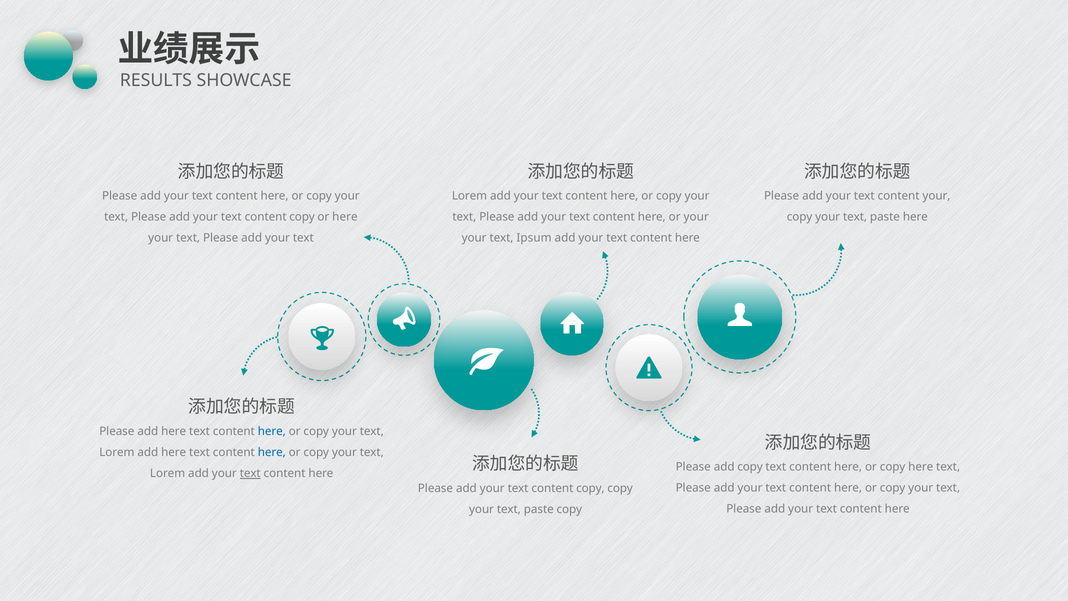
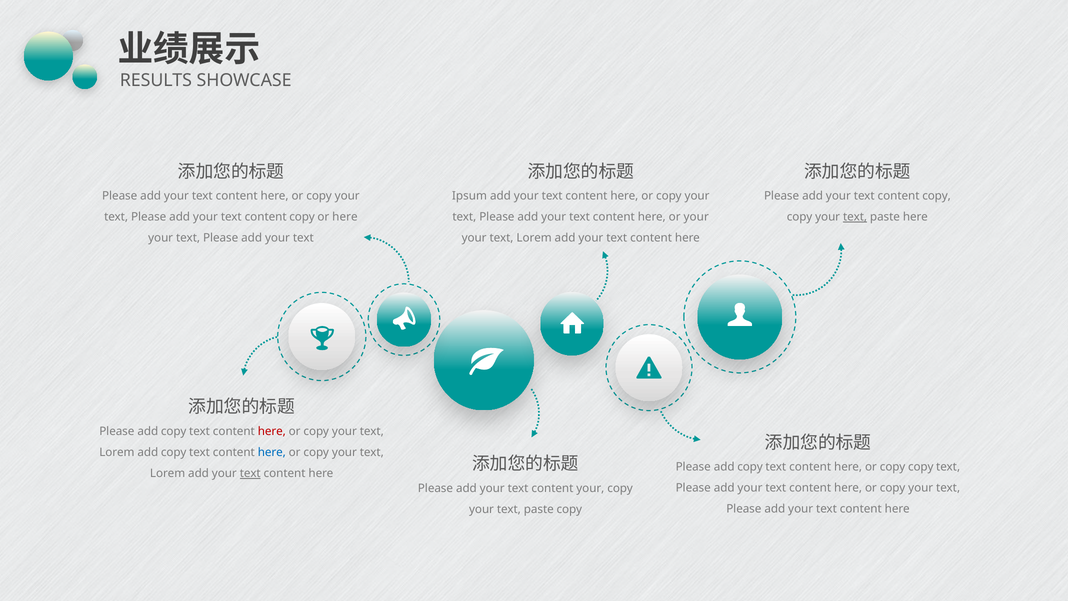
Lorem at (470, 196): Lorem -> Ipsum
your at (936, 196): your -> copy
text at (855, 217) underline: none -> present
Ipsum at (534, 238): Ipsum -> Lorem
here at (174, 431): here -> copy
here at (272, 431) colour: blue -> red
here at (174, 452): here -> copy
or copy here: here -> copy
copy at (590, 488): copy -> your
